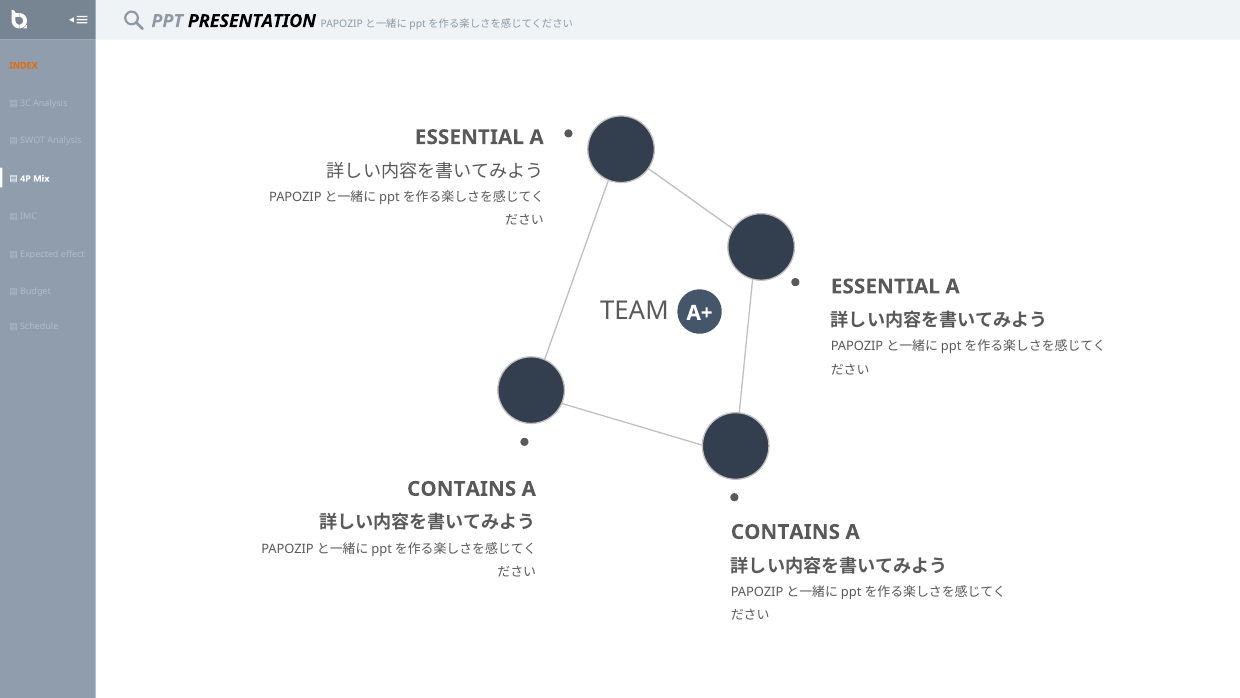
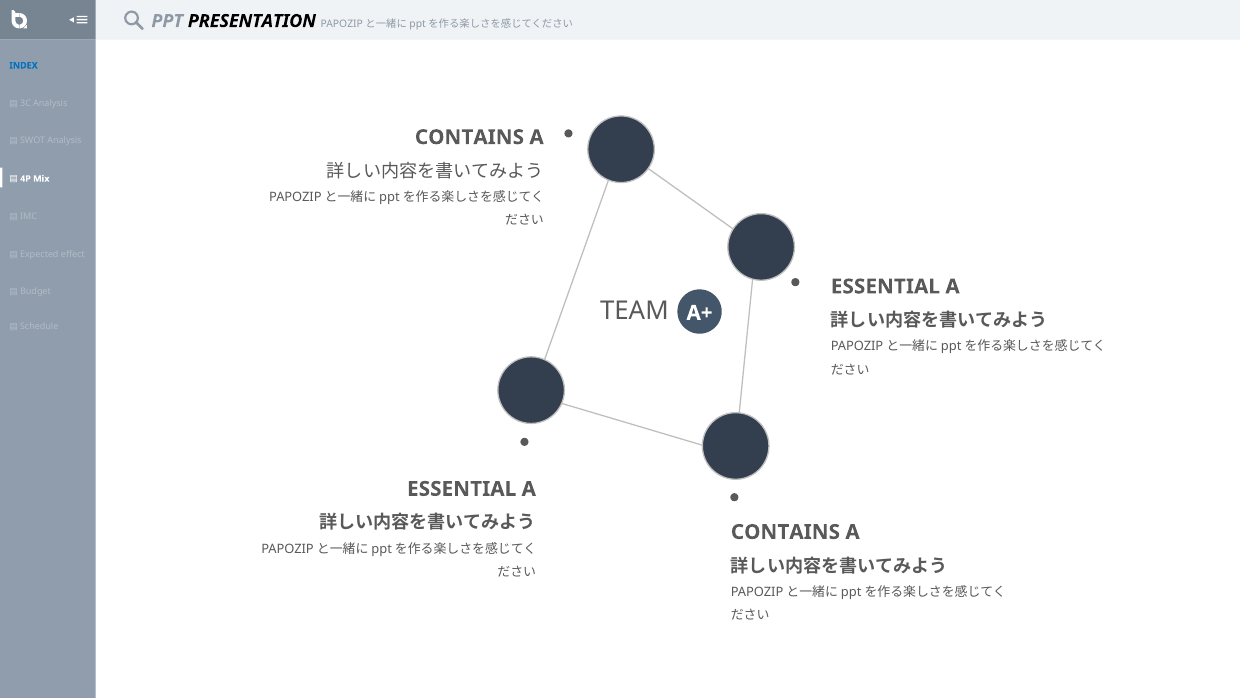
INDEX colour: orange -> blue
ESSENTIAL at (469, 137): ESSENTIAL -> CONTAINS
CONTAINS at (462, 489): CONTAINS -> ESSENTIAL
